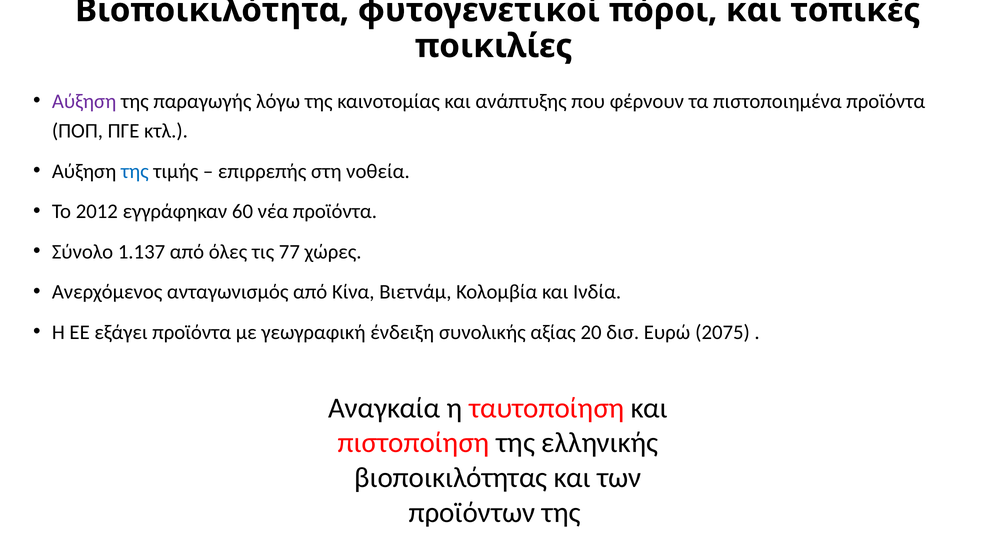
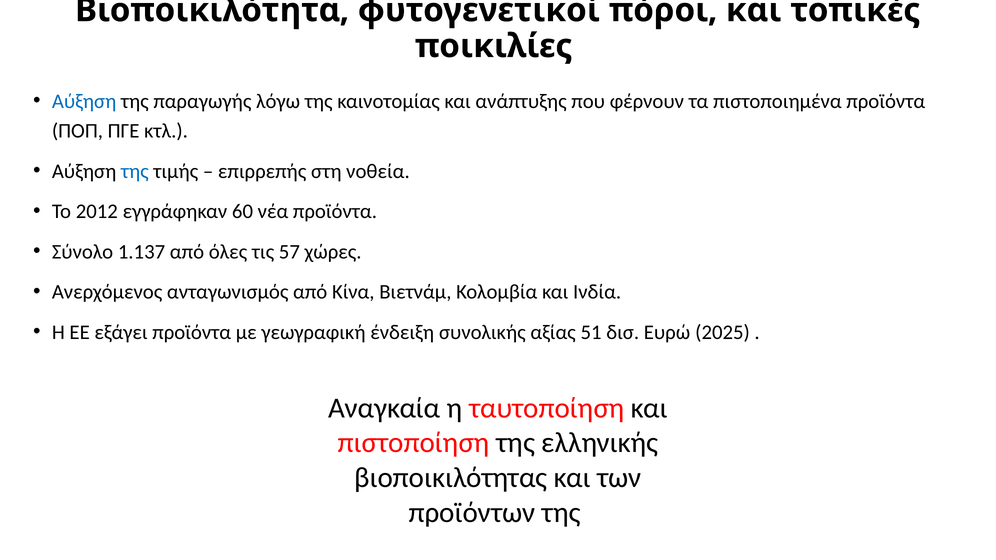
Αύξηση at (84, 101) colour: purple -> blue
77: 77 -> 57
20: 20 -> 51
2075: 2075 -> 2025
